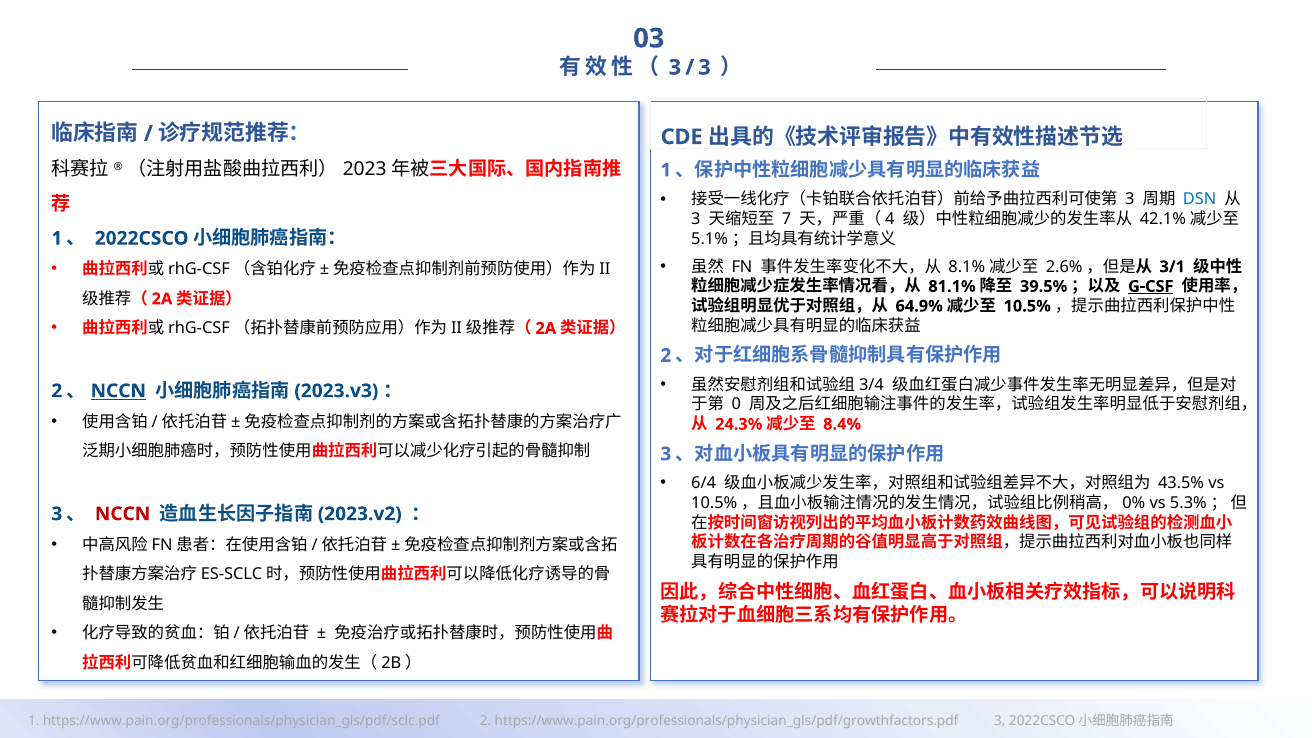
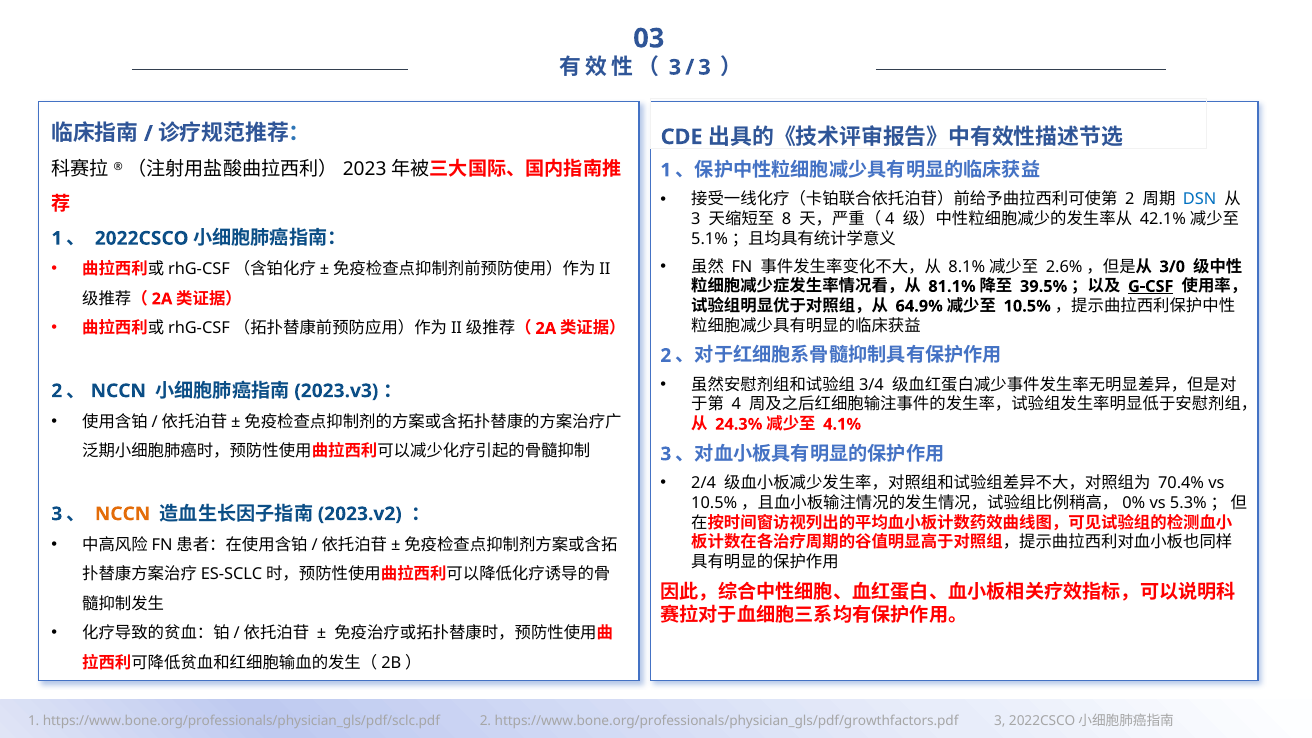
3 at (1130, 200): 3 -> 2
7: 7 -> 8
3/1: 3/1 -> 3/0
NCCN at (118, 391) underline: present -> none
0: 0 -> 4
8.4%: 8.4% -> 4.1%
6/4: 6/4 -> 2/4
43.5%: 43.5% -> 70.4%
NCCN at (123, 514) colour: red -> orange
https://www.pain.org/professionals/physician_gls/pdf/sclc.pdf: https://www.pain.org/professionals/physician_gls/pdf/sclc.pdf -> https://www.bone.org/professionals/physician_gls/pdf/sclc.pdf
https://www.pain.org/professionals/physician_gls/pdf/growthfactors.pdf: https://www.pain.org/professionals/physician_gls/pdf/growthfactors.pdf -> https://www.bone.org/professionals/physician_gls/pdf/growthfactors.pdf
